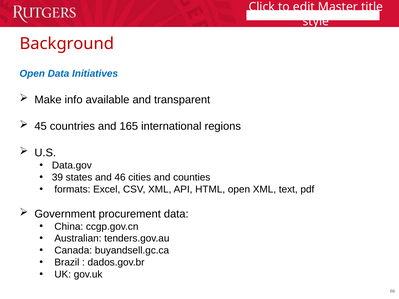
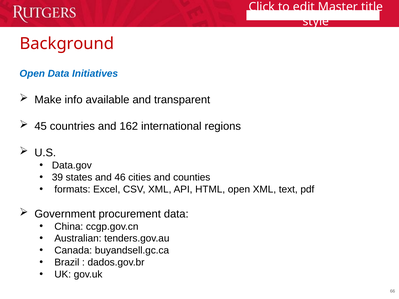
165: 165 -> 162
